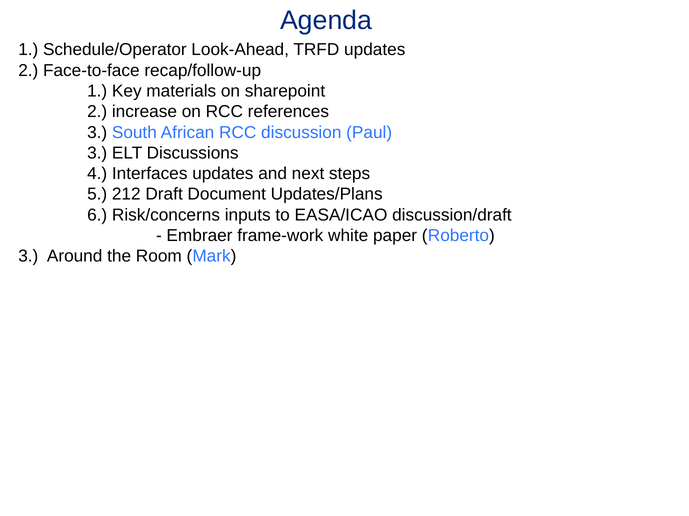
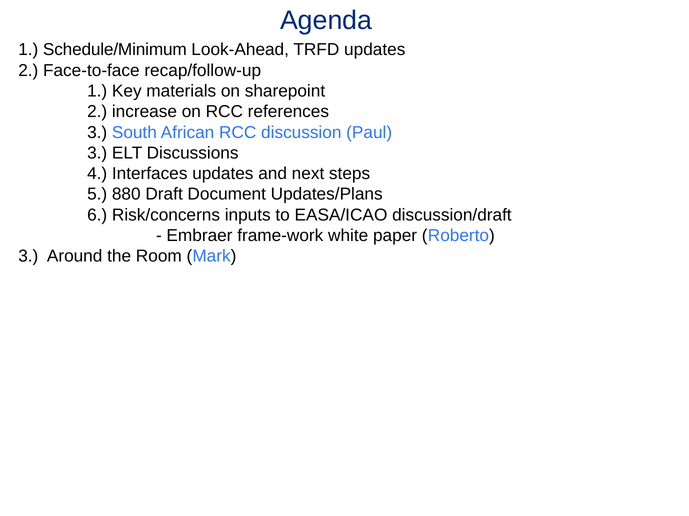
Schedule/Operator: Schedule/Operator -> Schedule/Minimum
212: 212 -> 880
